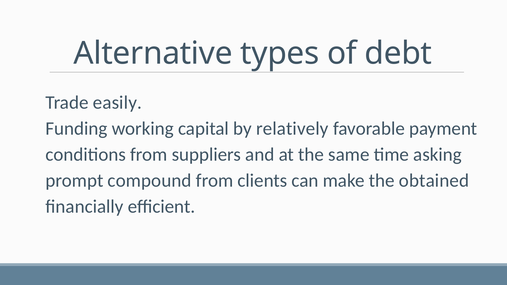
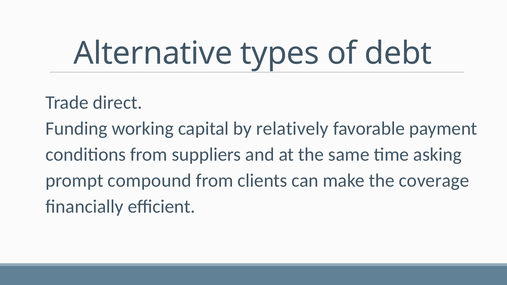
easily: easily -> direct
obtained: obtained -> coverage
